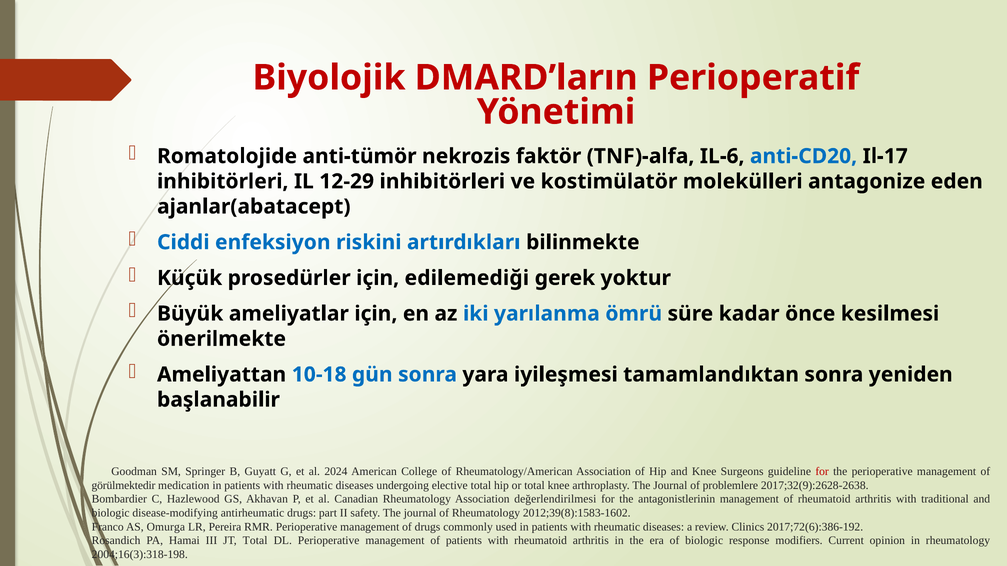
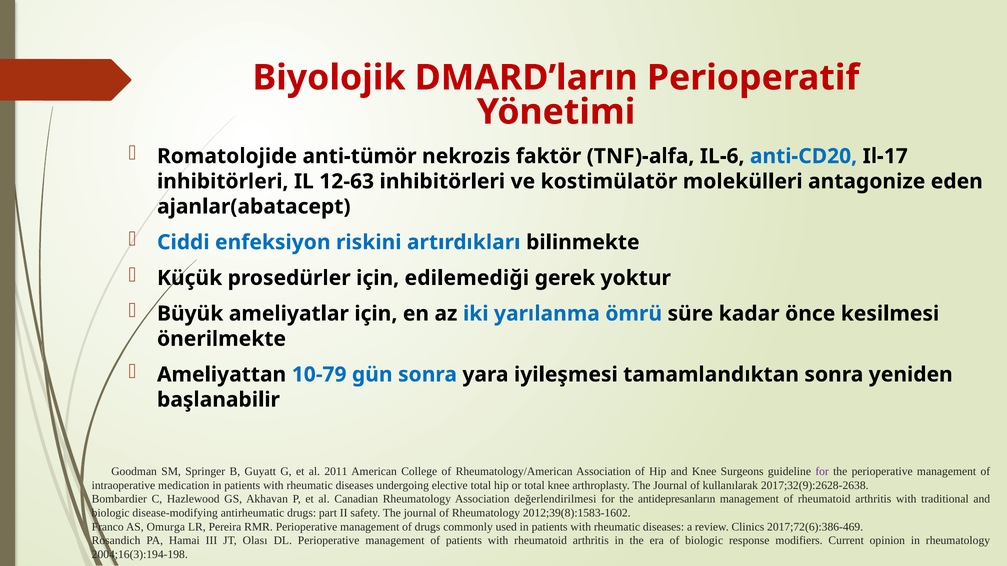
12-29: 12-29 -> 12-63
10-18: 10-18 -> 10-79
2024: 2024 -> 2011
for at (822, 472) colour: red -> purple
görülmektedir: görülmektedir -> intraoperative
problemlere: problemlere -> kullanılarak
antagonistlerinin: antagonistlerinin -> antidepresanların
2017;72(6):386-192: 2017;72(6):386-192 -> 2017;72(6):386-469
JT Total: Total -> Olası
2004;16(3):318-198: 2004;16(3):318-198 -> 2004;16(3):194-198
